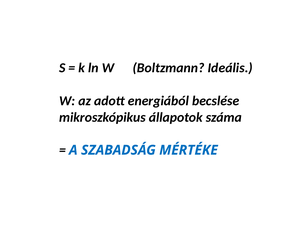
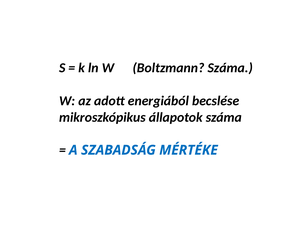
Boltzmann Ideális: Ideális -> Száma
